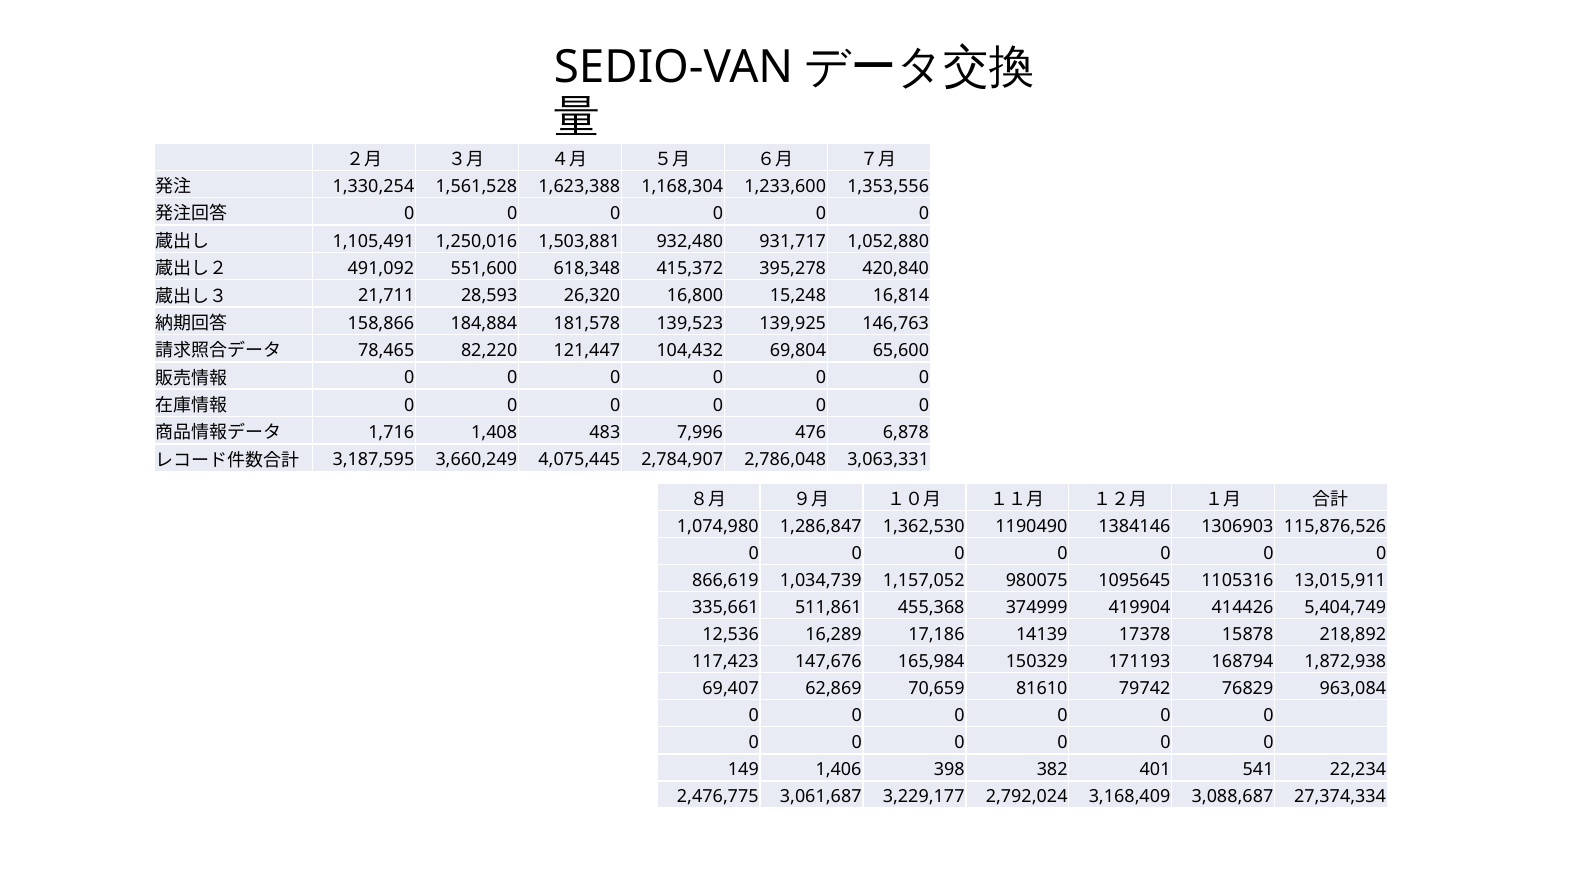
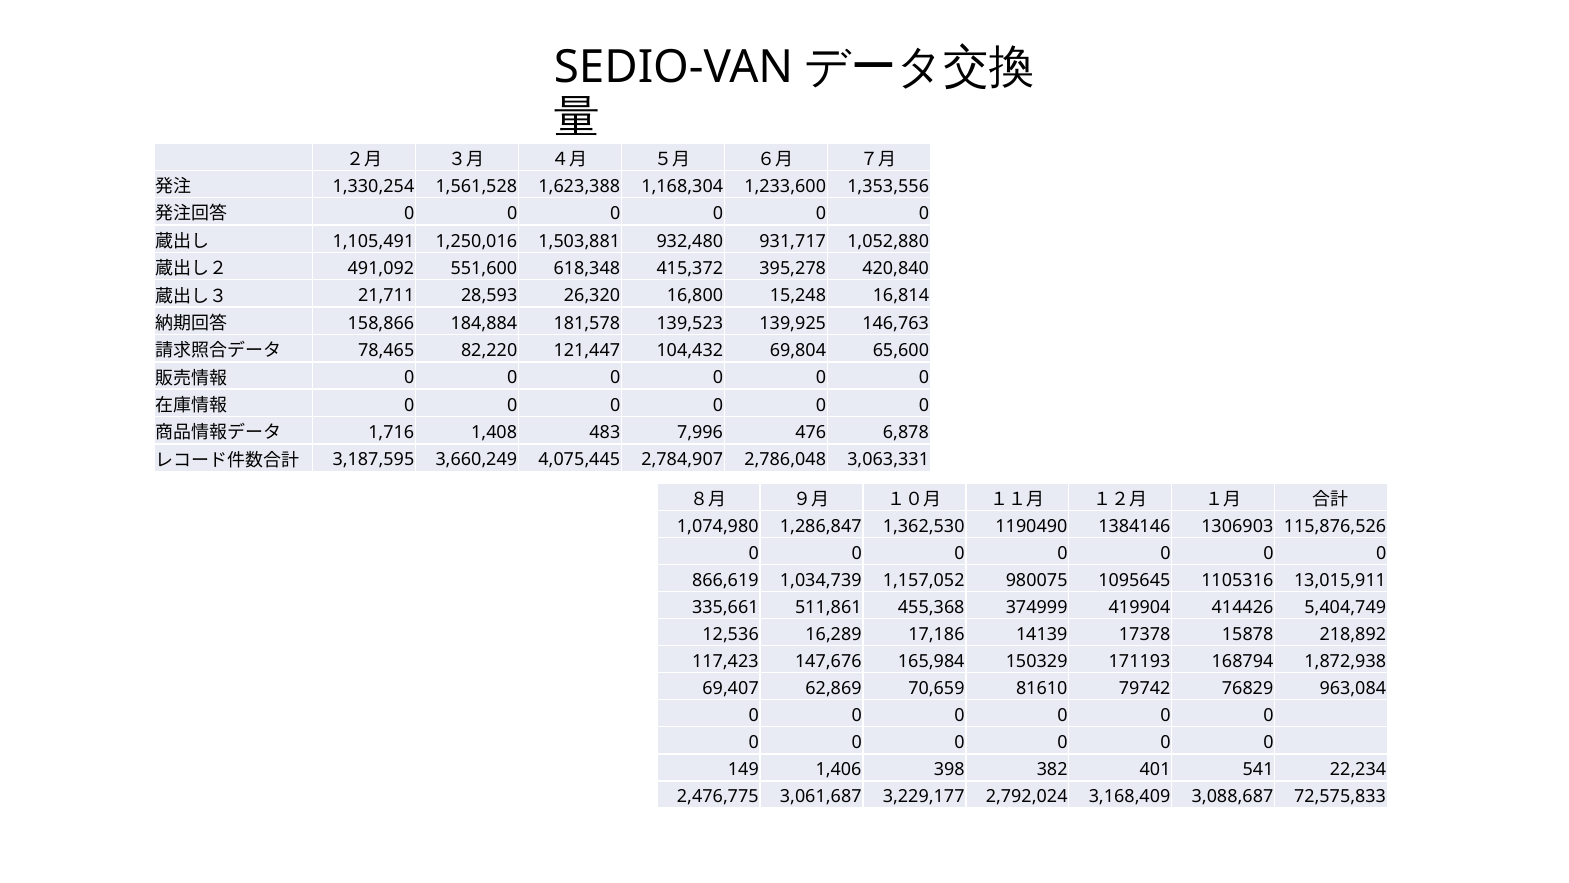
27,374,334: 27,374,334 -> 72,575,833
